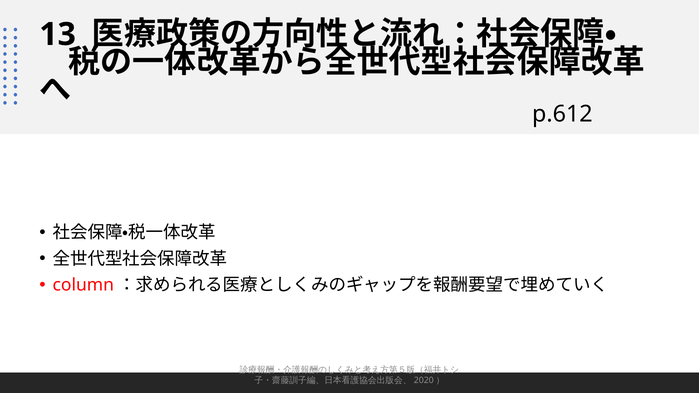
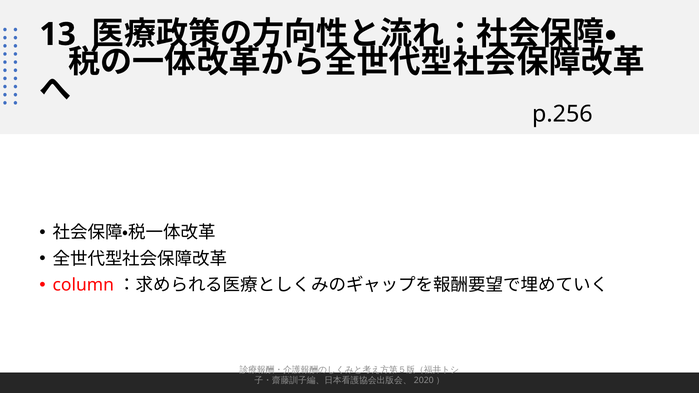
p.612: p.612 -> p.256
